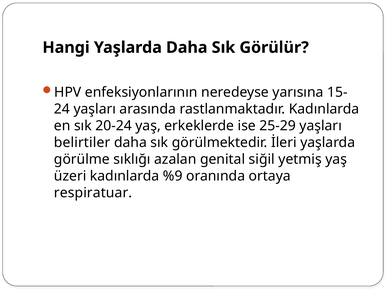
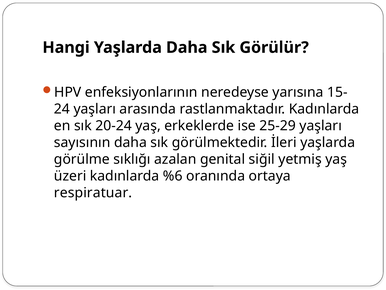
belirtiler: belirtiler -> sayısının
%9: %9 -> %6
